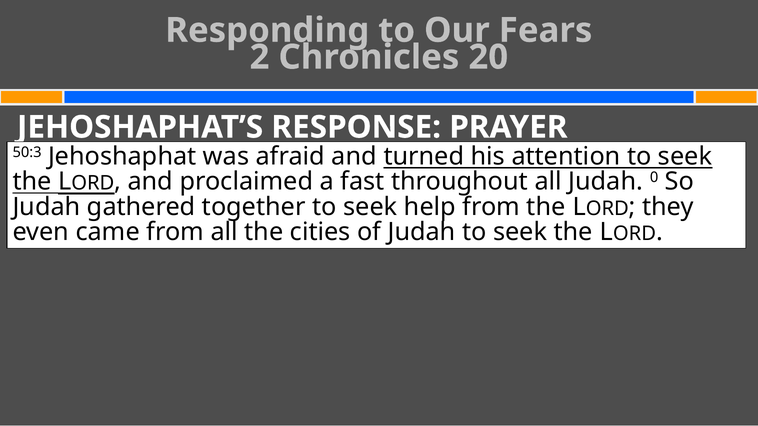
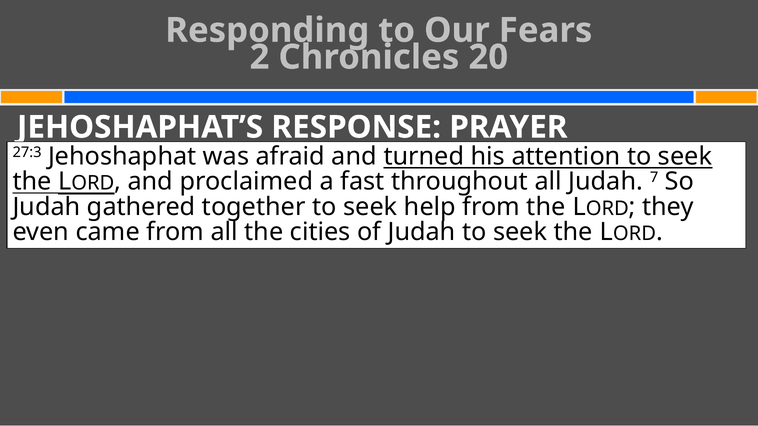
50:3: 50:3 -> 27:3
0: 0 -> 7
